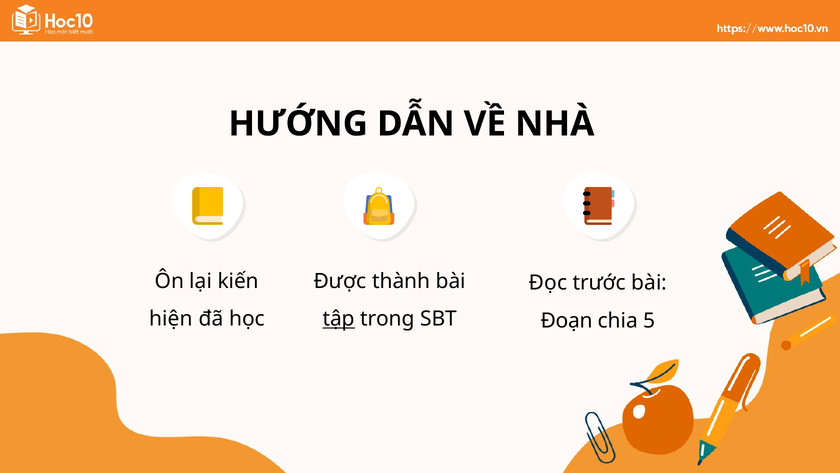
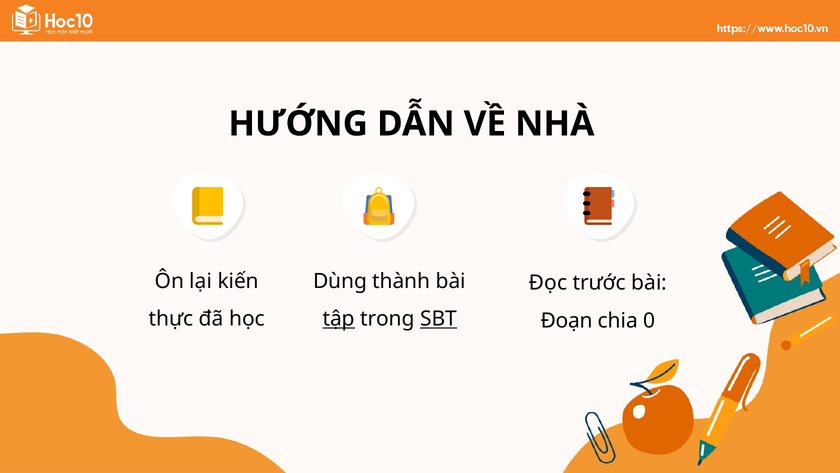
Được: Được -> Dùng
hiện: hiện -> thực
SBT underline: none -> present
5: 5 -> 0
